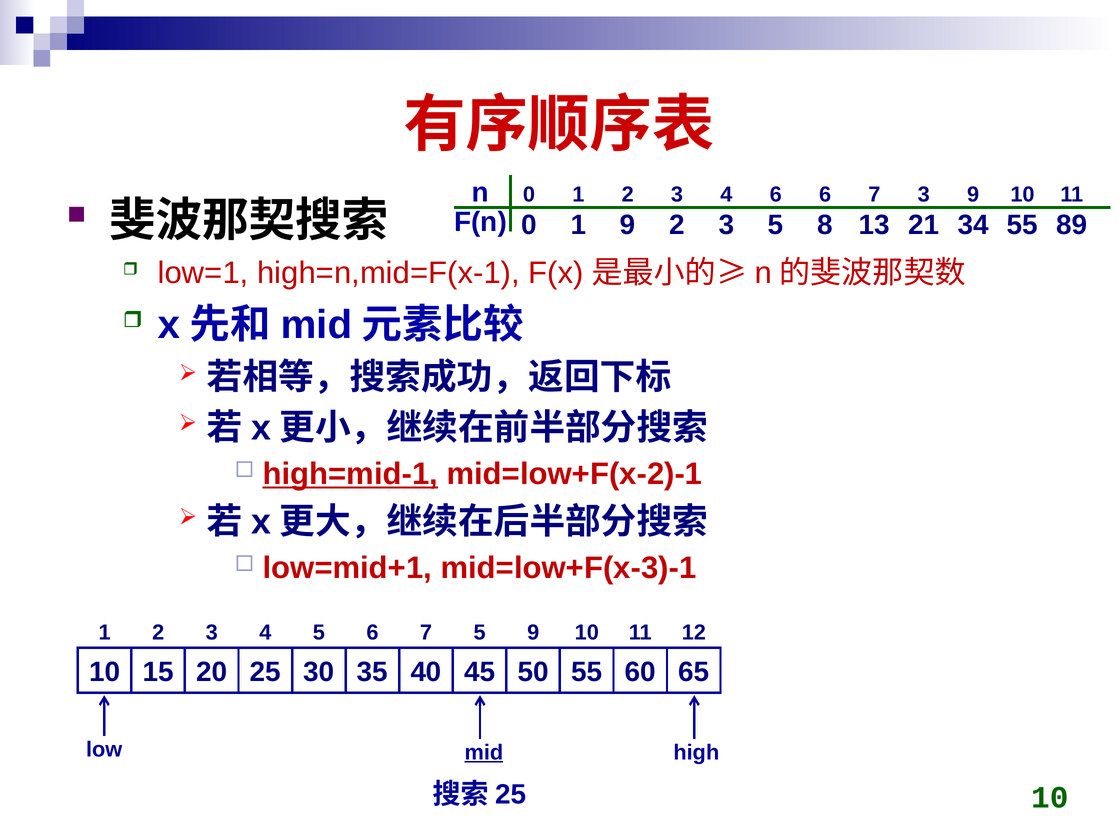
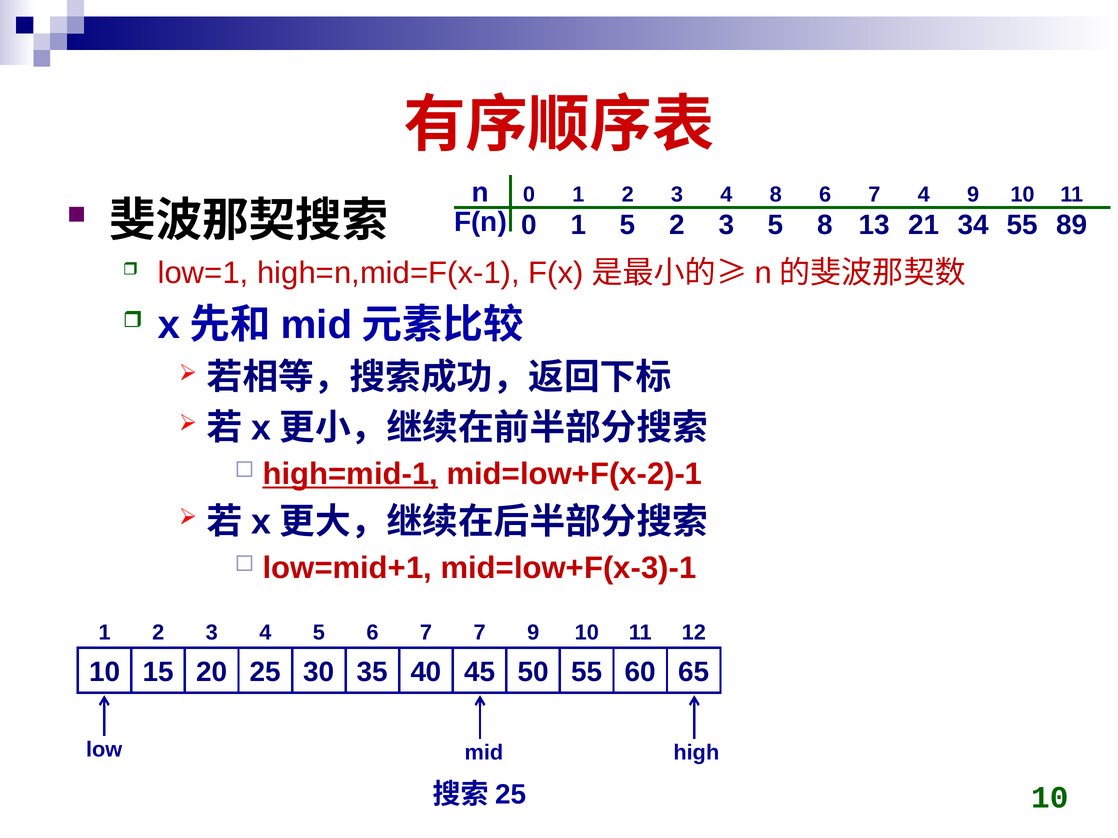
4 6: 6 -> 8
7 3: 3 -> 4
1 9: 9 -> 5
7 5: 5 -> 7
mid at (484, 753) underline: present -> none
